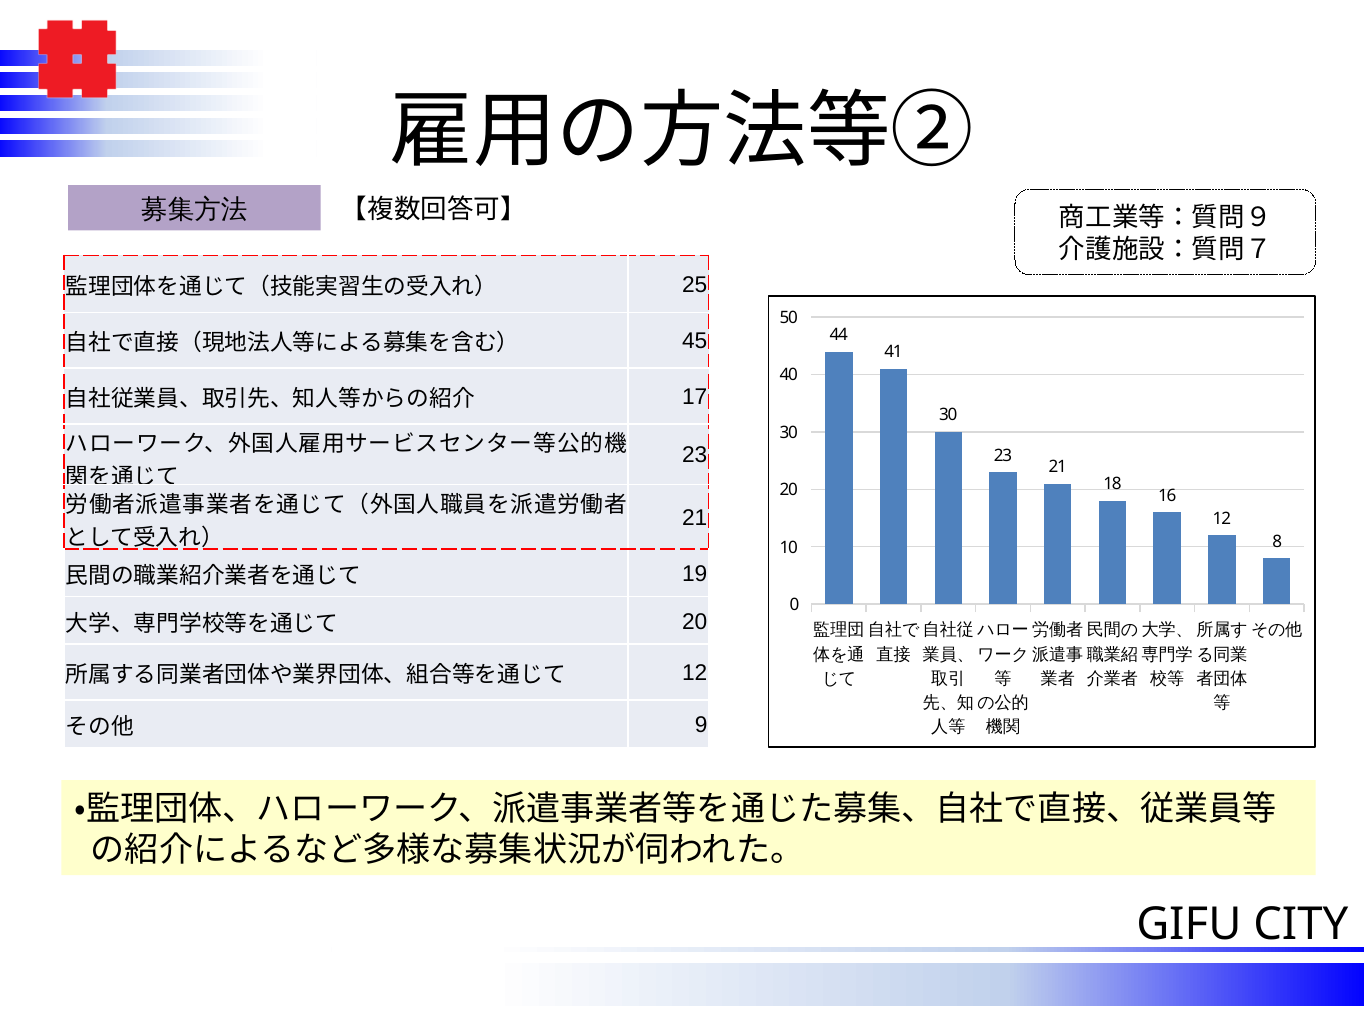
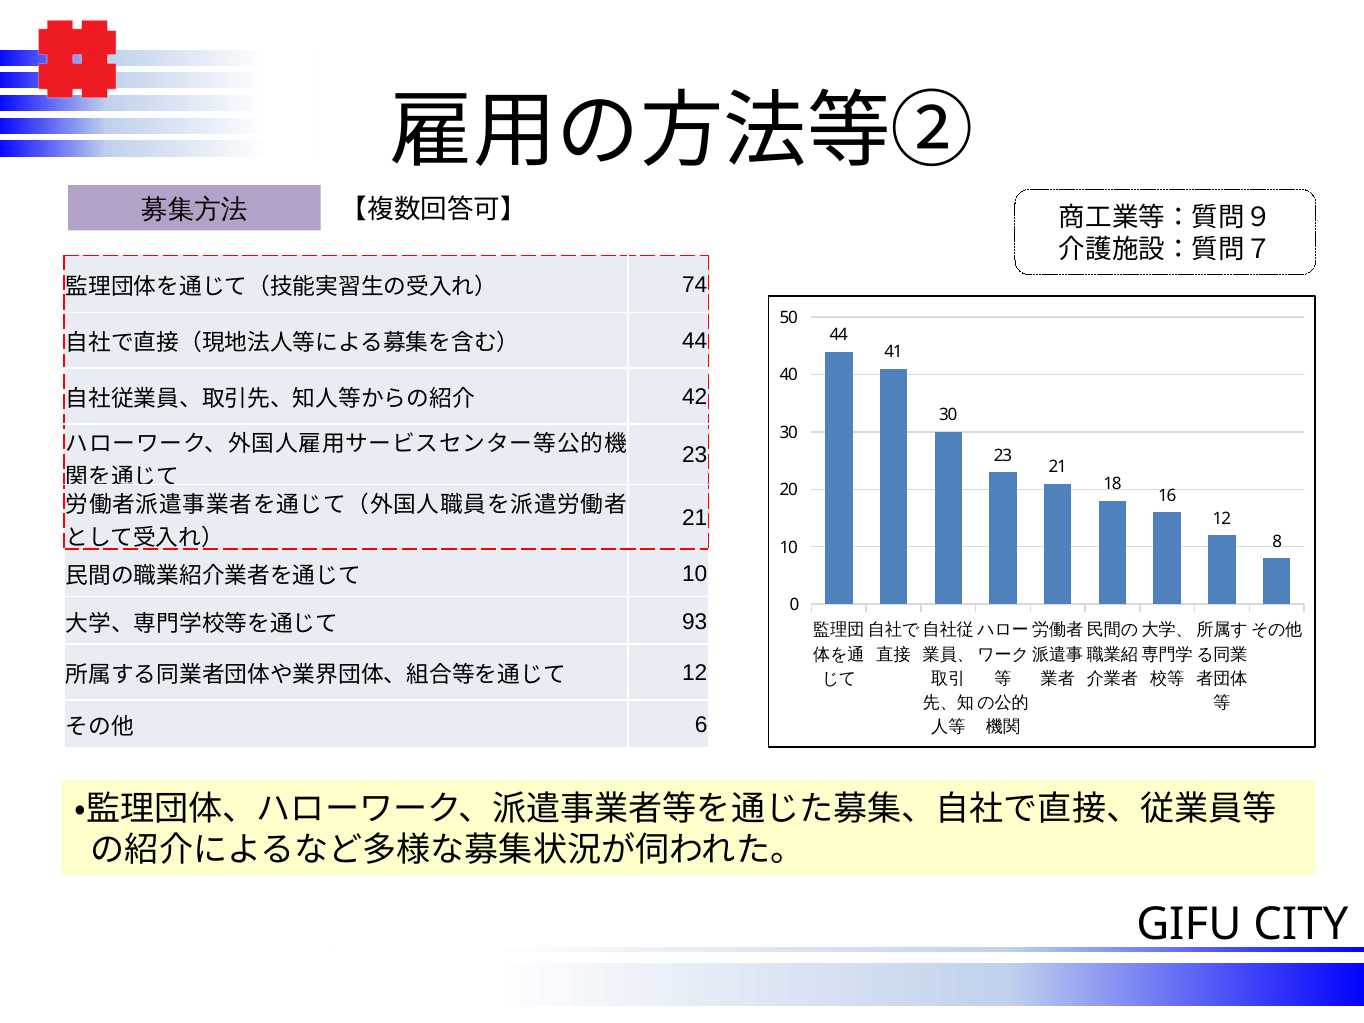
25: 25 -> 74
45 at (695, 341): 45 -> 44
17: 17 -> 42
19 at (695, 574): 19 -> 10
20 at (695, 622): 20 -> 93
9: 9 -> 6
